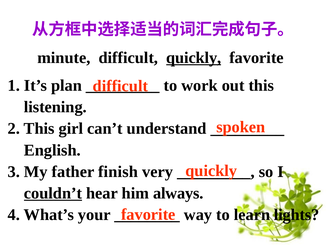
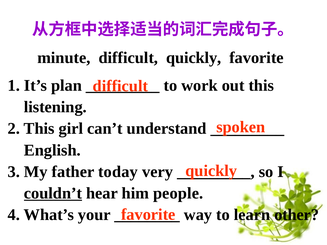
quickly at (194, 58) underline: present -> none
finish: finish -> today
always: always -> people
lights: lights -> other
